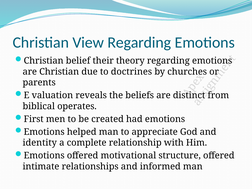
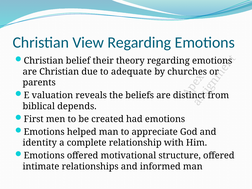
doctrines: doctrines -> adequate
operates: operates -> depends
